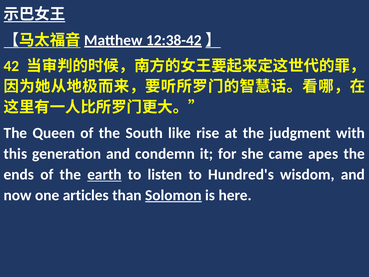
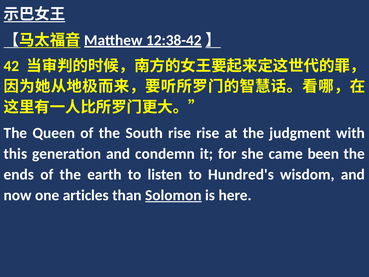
South like: like -> rise
apes: apes -> been
earth underline: present -> none
